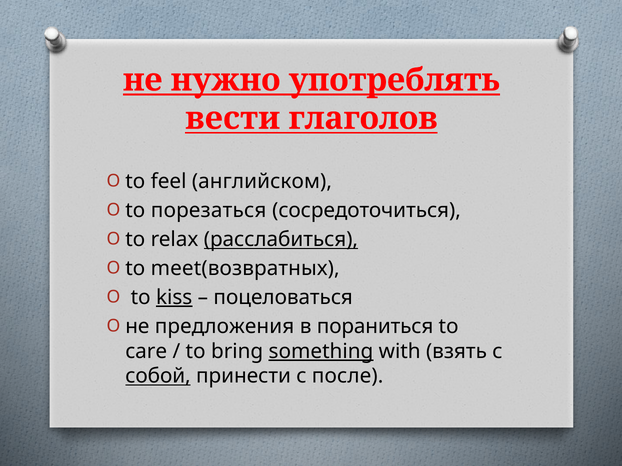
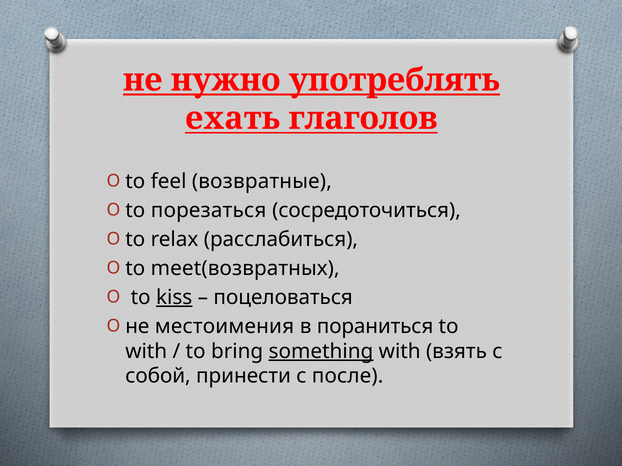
вести: вести -> ехать
английском: английском -> возвратные
расслабиться underline: present -> none
предложения: предложения -> местоимения
care at (146, 352): care -> with
собой underline: present -> none
